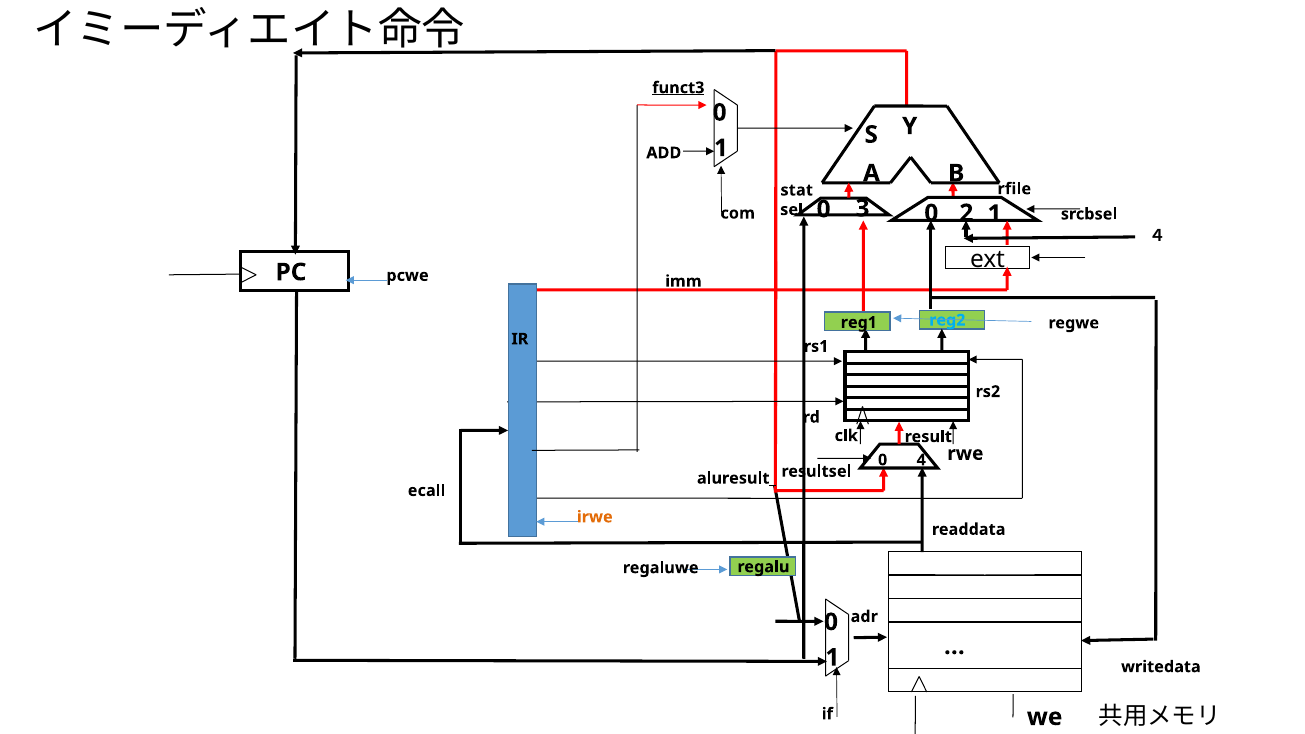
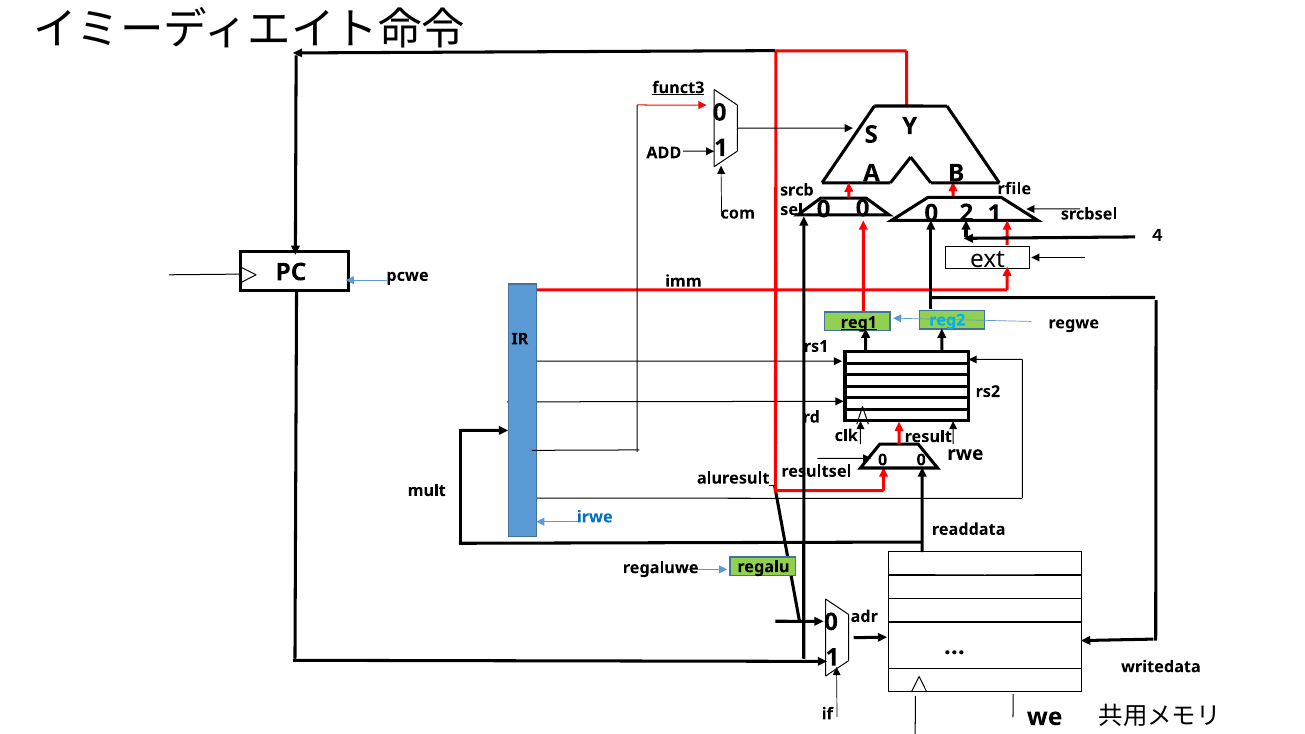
stat: stat -> srcb
3 at (863, 208): 3 -> 0
reg1 underline: none -> present
4 at (921, 460): 4 -> 0
ecall: ecall -> mult
irwe colour: orange -> blue
